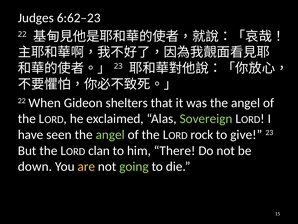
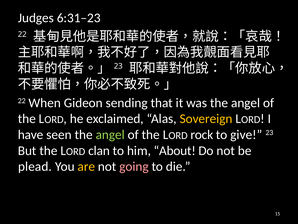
6:62–23: 6:62–23 -> 6:31–23
shelters: shelters -> sending
Sovereign colour: light green -> yellow
There: There -> About
down: down -> plead
going colour: light green -> pink
